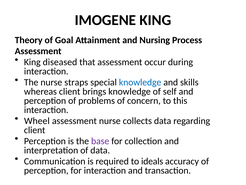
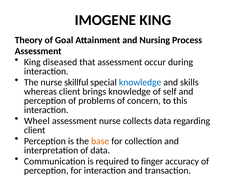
straps: straps -> skillful
base colour: purple -> orange
ideals: ideals -> finger
